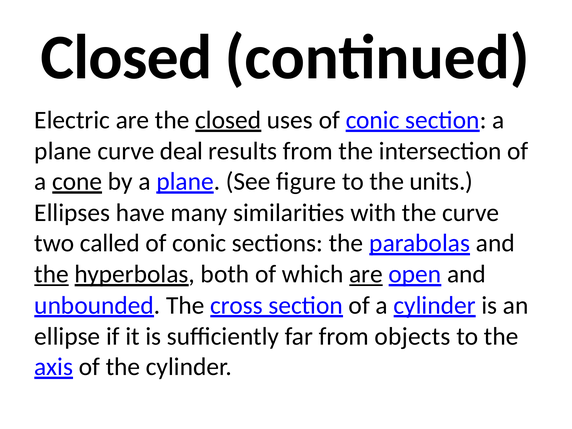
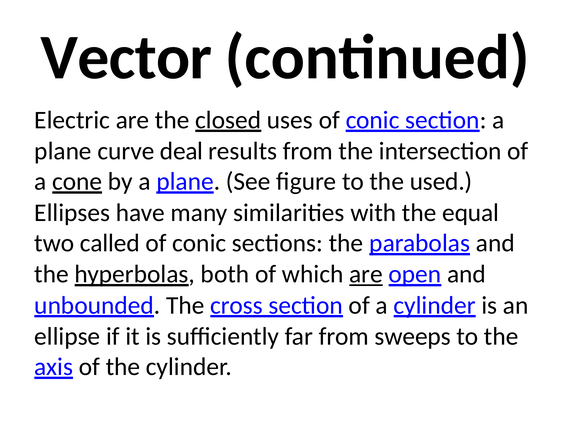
Closed at (126, 57): Closed -> Vector
units: units -> used
the curve: curve -> equal
the at (52, 274) underline: present -> none
objects: objects -> sweeps
